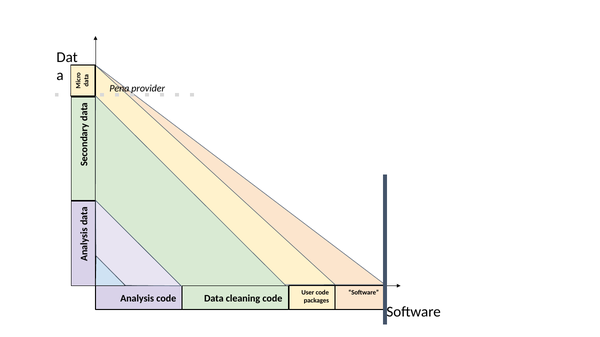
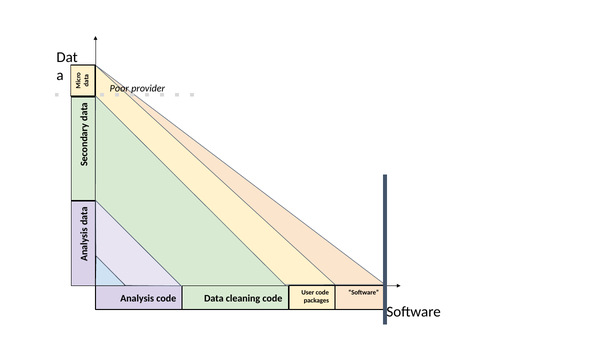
Pena: Pena -> Poor
